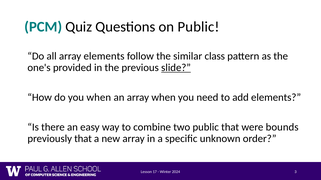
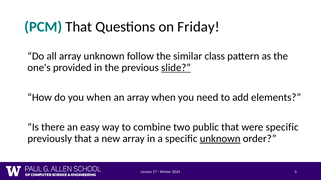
PCM Quiz: Quiz -> That
on Public: Public -> Friday
array elements: elements -> unknown
were bounds: bounds -> specific
unknown at (220, 139) underline: none -> present
